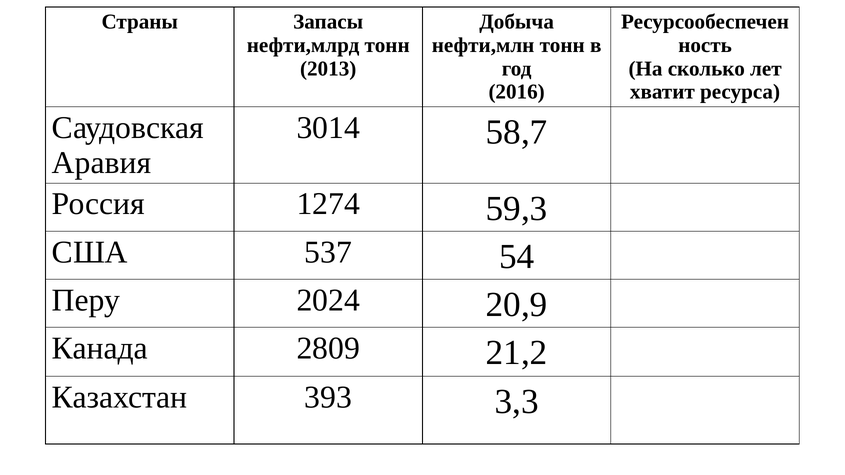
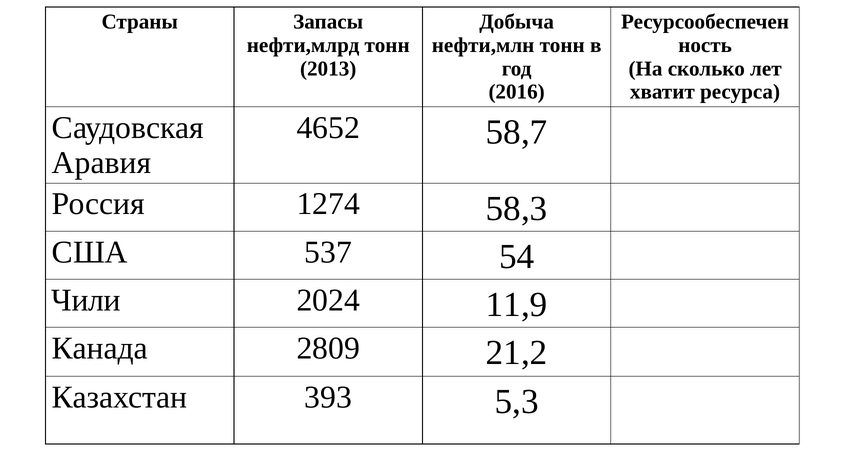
3014: 3014 -> 4652
59,3: 59,3 -> 58,3
Перу: Перу -> Чили
20,9: 20,9 -> 11,9
3,3: 3,3 -> 5,3
